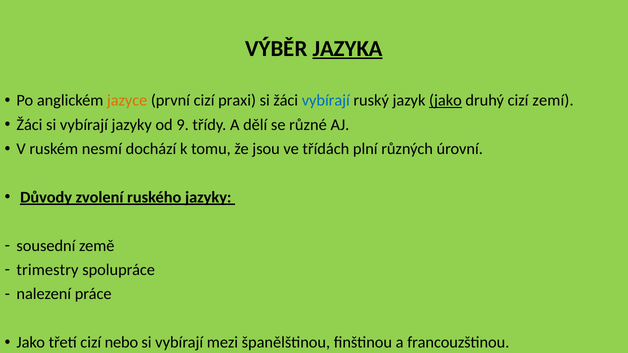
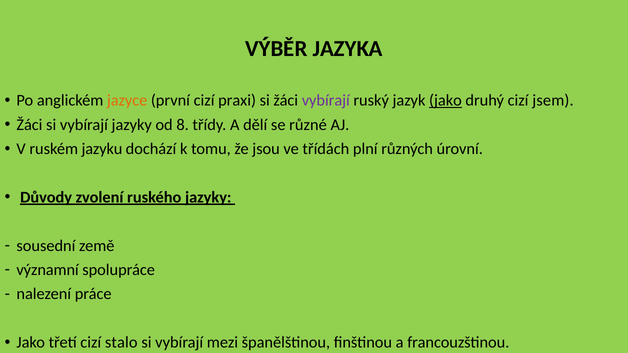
JAZYKA underline: present -> none
vybírají at (326, 101) colour: blue -> purple
zemí: zemí -> jsem
9: 9 -> 8
nesmí: nesmí -> jazyku
trimestry: trimestry -> významní
nebo: nebo -> stalo
